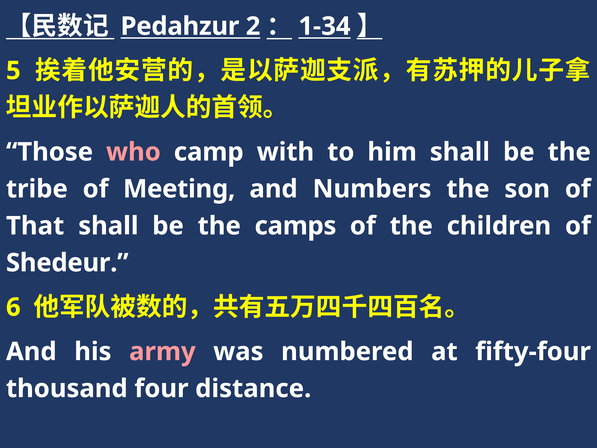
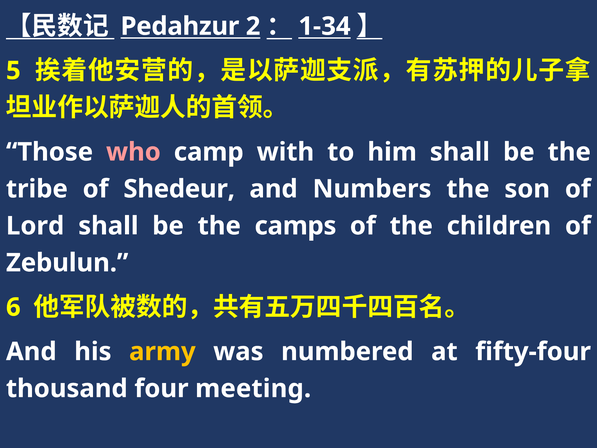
Meeting: Meeting -> Shedeur
That: That -> Lord
Shedeur: Shedeur -> Zebulun
army colour: pink -> yellow
distance: distance -> meeting
